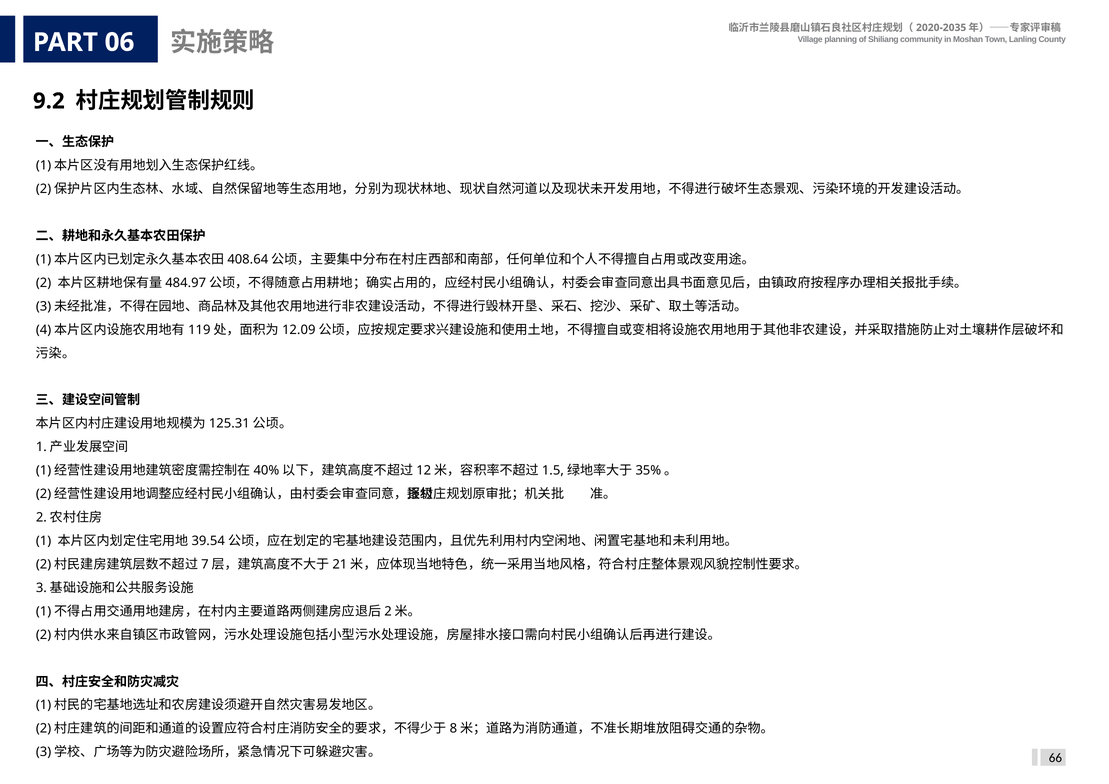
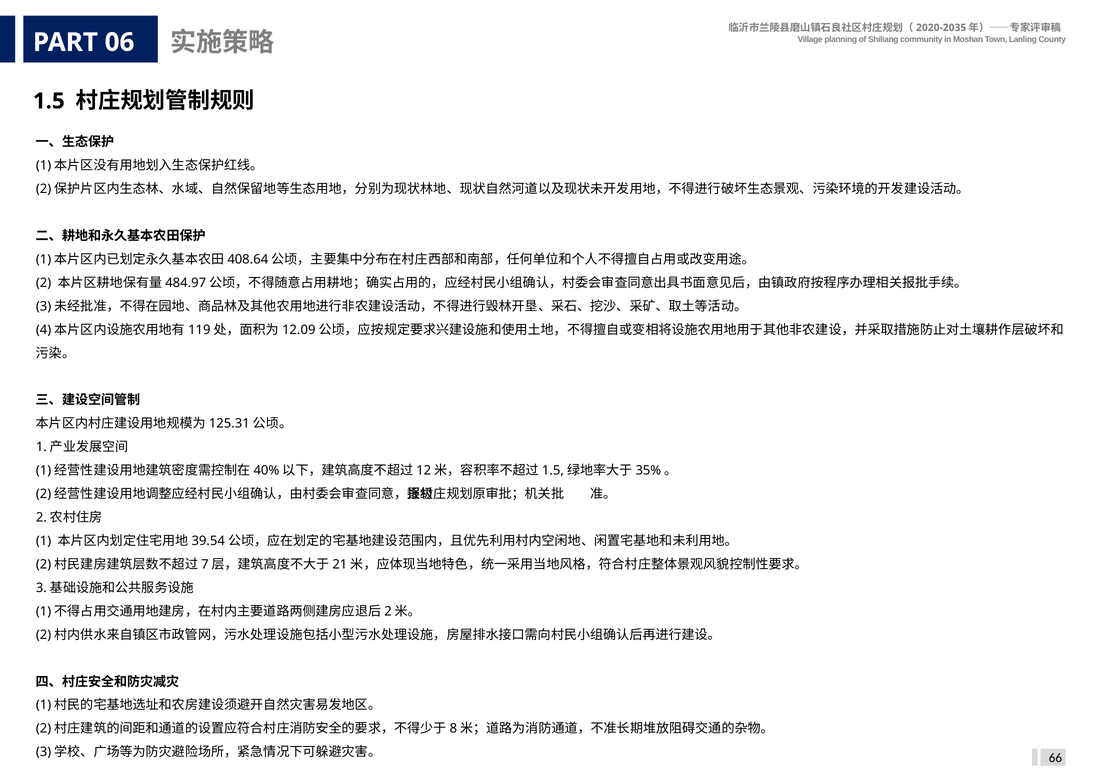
9.2: 9.2 -> 1.5
